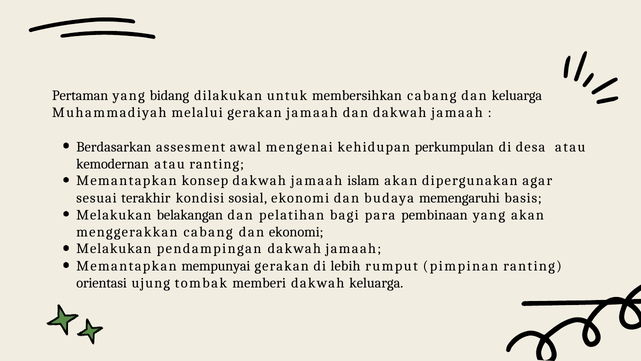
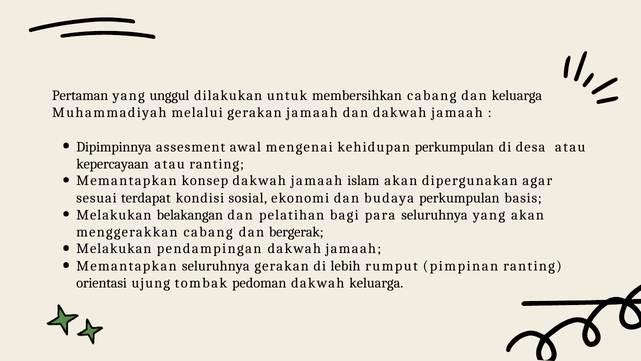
bidang: bidang -> unggul
Berdasarkan: Berdasarkan -> Dipimpinnya
kemodernan: kemodernan -> kepercayaan
terakhir: terakhir -> terdapat
budaya memengaruhi: memengaruhi -> perkumpulan
para pembinaan: pembinaan -> seluruhnya
dan ekonomi: ekonomi -> bergerak
Memantapkan mempunyai: mempunyai -> seluruhnya
memberi: memberi -> pedoman
